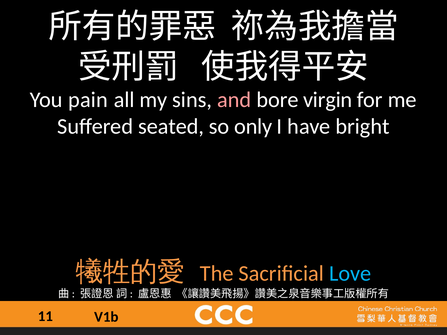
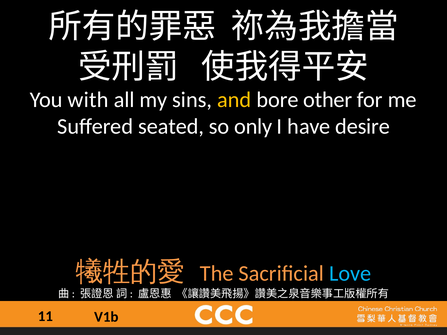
pain: pain -> with
and colour: pink -> yellow
virgin: virgin -> other
bright: bright -> desire
